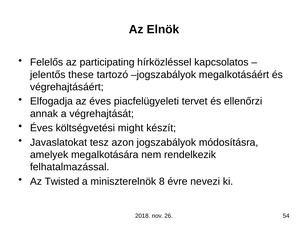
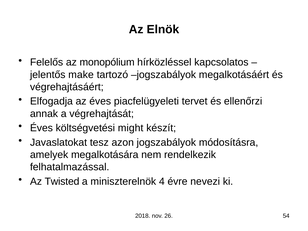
participating: participating -> monopólium
these: these -> make
8: 8 -> 4
